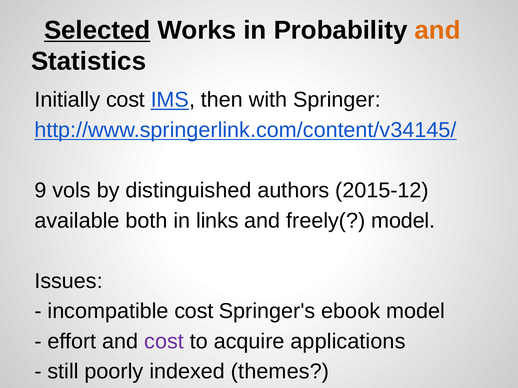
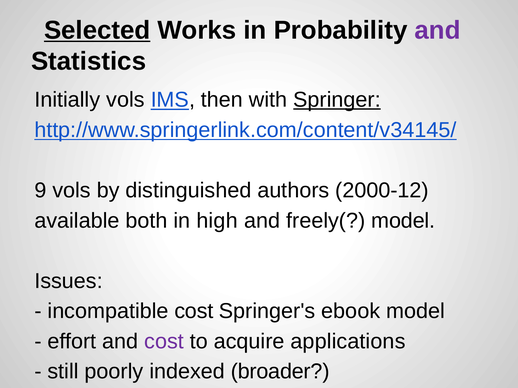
and at (438, 30) colour: orange -> purple
Initially cost: cost -> vols
Springer underline: none -> present
2015-12: 2015-12 -> 2000-12
links: links -> high
themes: themes -> broader
